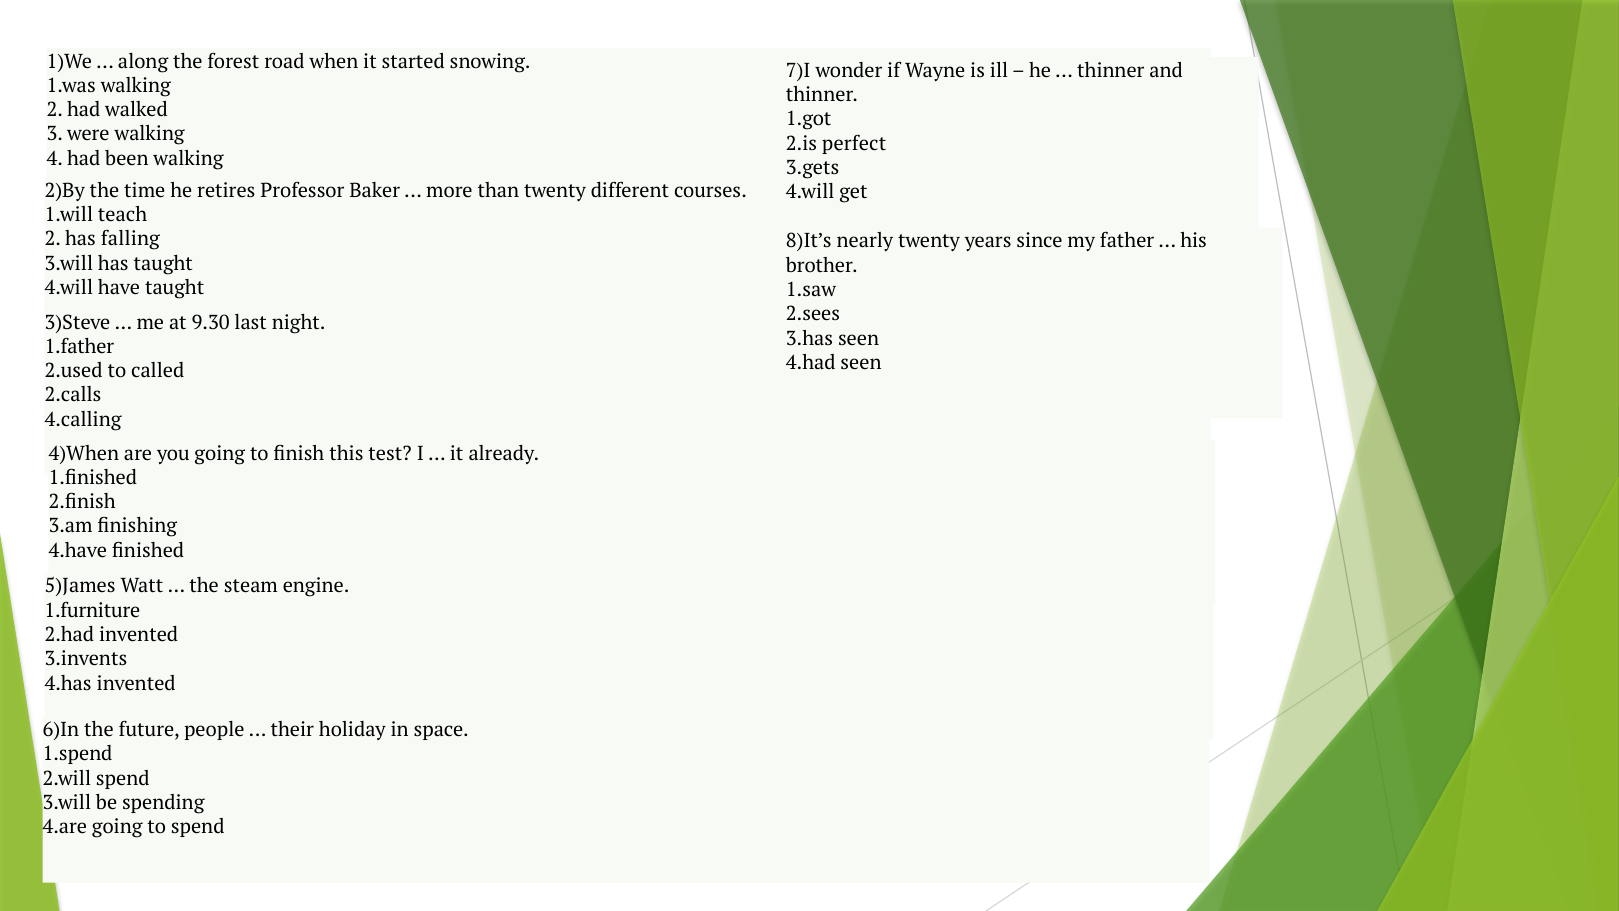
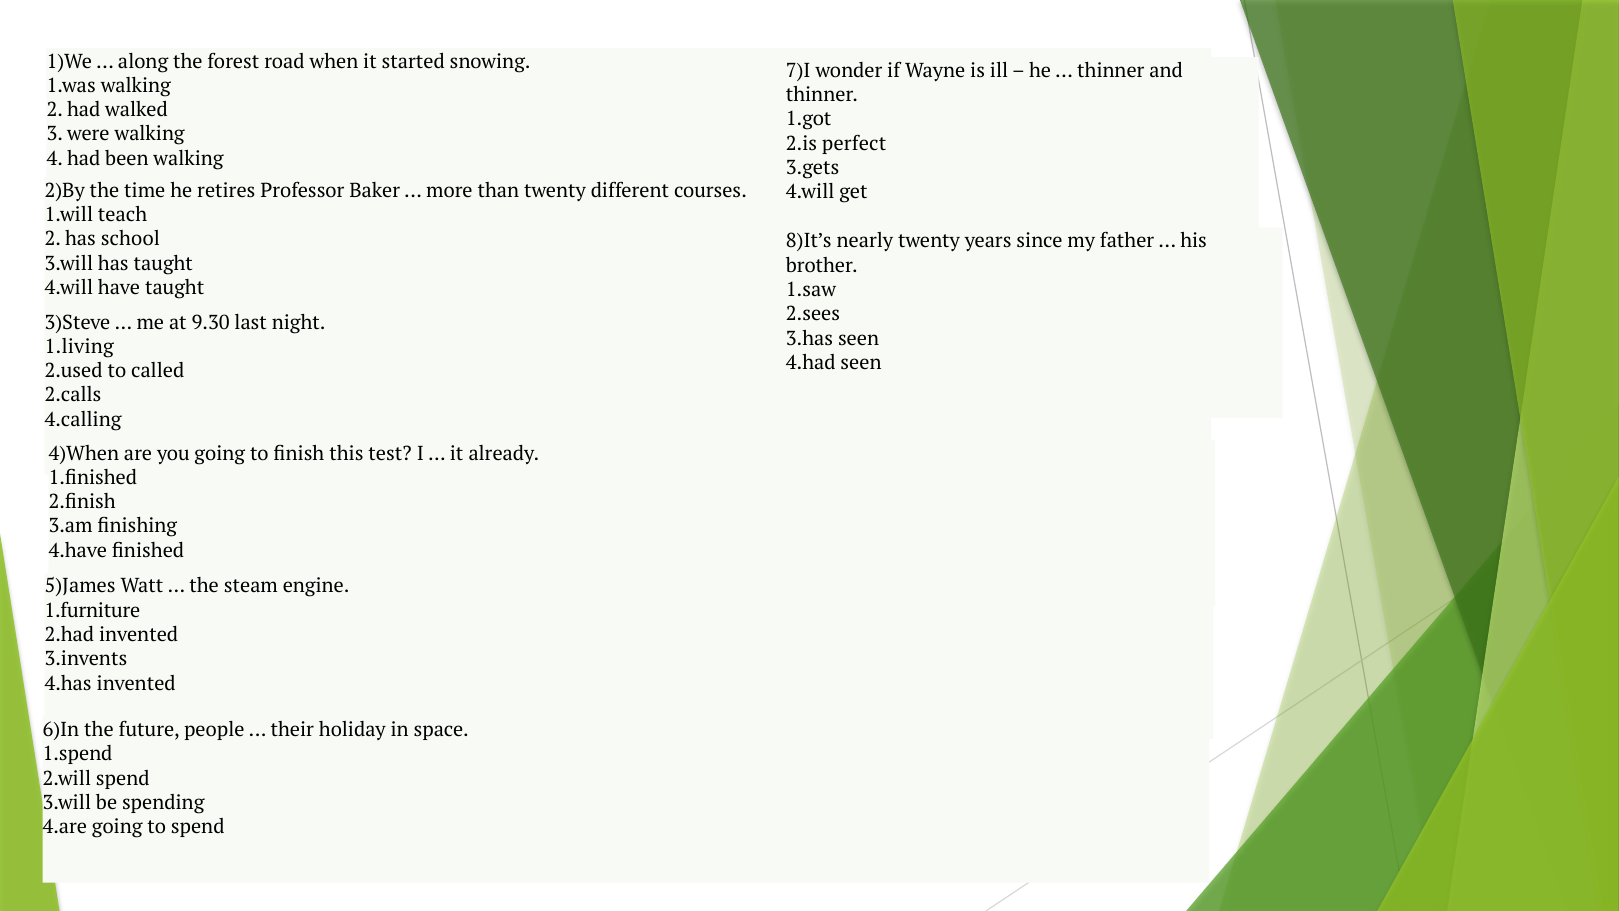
falling: falling -> school
1.father: 1.father -> 1.living
